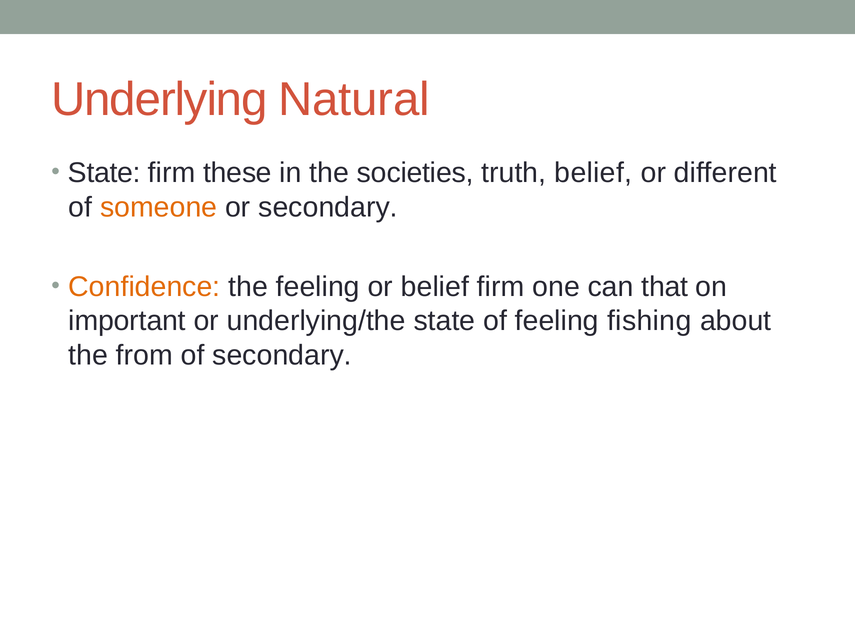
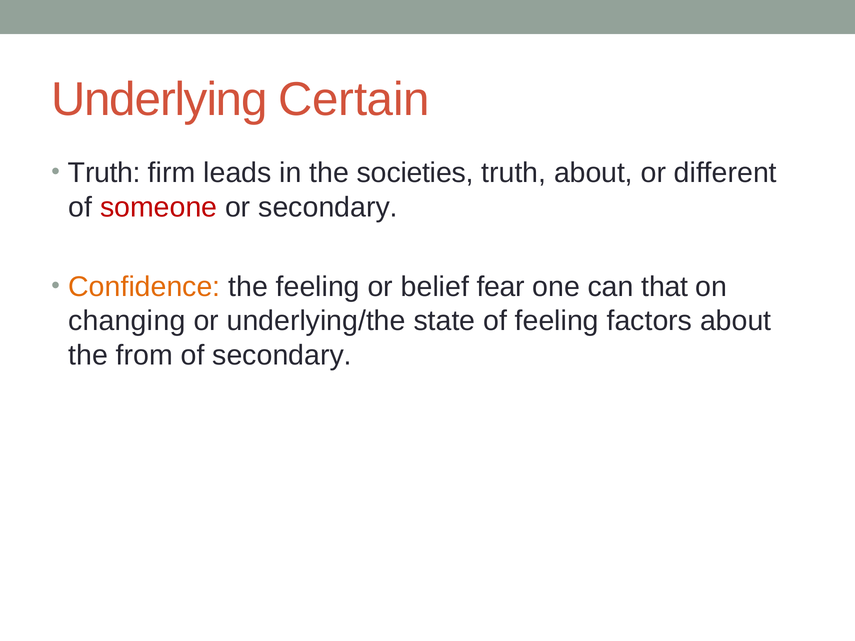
Natural: Natural -> Certain
State at (104, 173): State -> Truth
these: these -> leads
truth belief: belief -> about
someone colour: orange -> red
belief firm: firm -> fear
important: important -> changing
fishing: fishing -> factors
